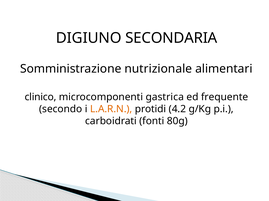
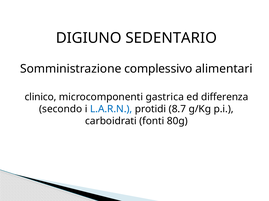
SECONDARIA: SECONDARIA -> SEDENTARIO
nutrizionale: nutrizionale -> complessivo
frequente: frequente -> differenza
L.A.R.N colour: orange -> blue
4.2: 4.2 -> 8.7
